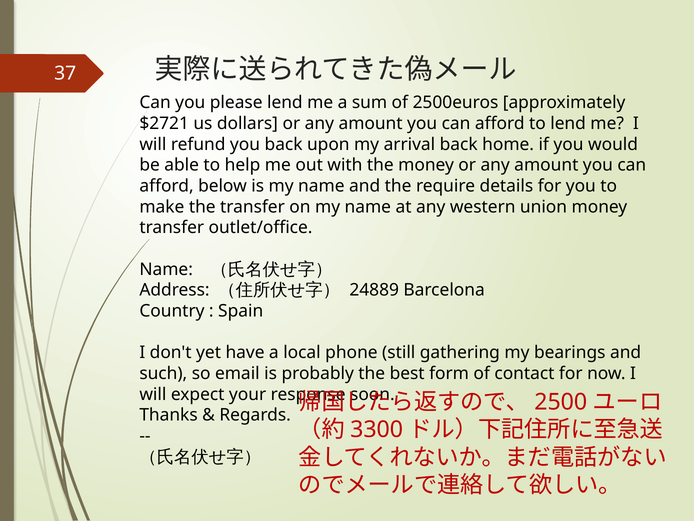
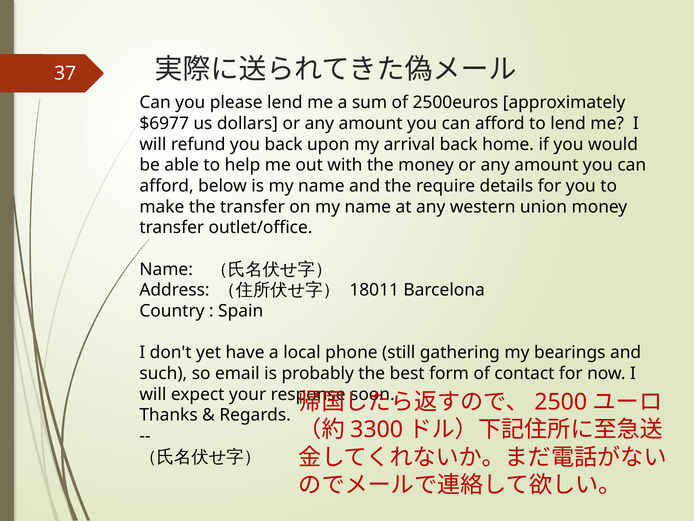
$2721: $2721 -> $6977
24889: 24889 -> 18011
